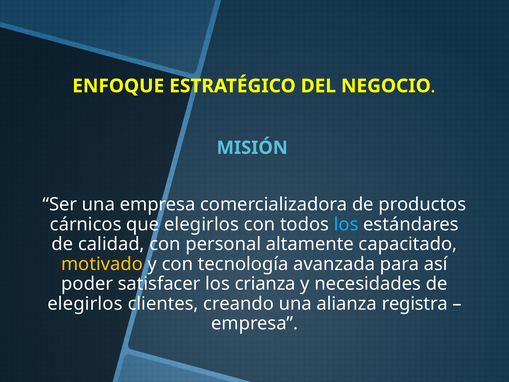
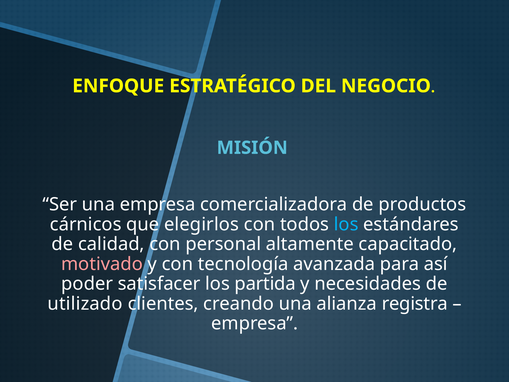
motivado colour: yellow -> pink
crianza: crianza -> partida
elegirlos at (85, 304): elegirlos -> utilizado
